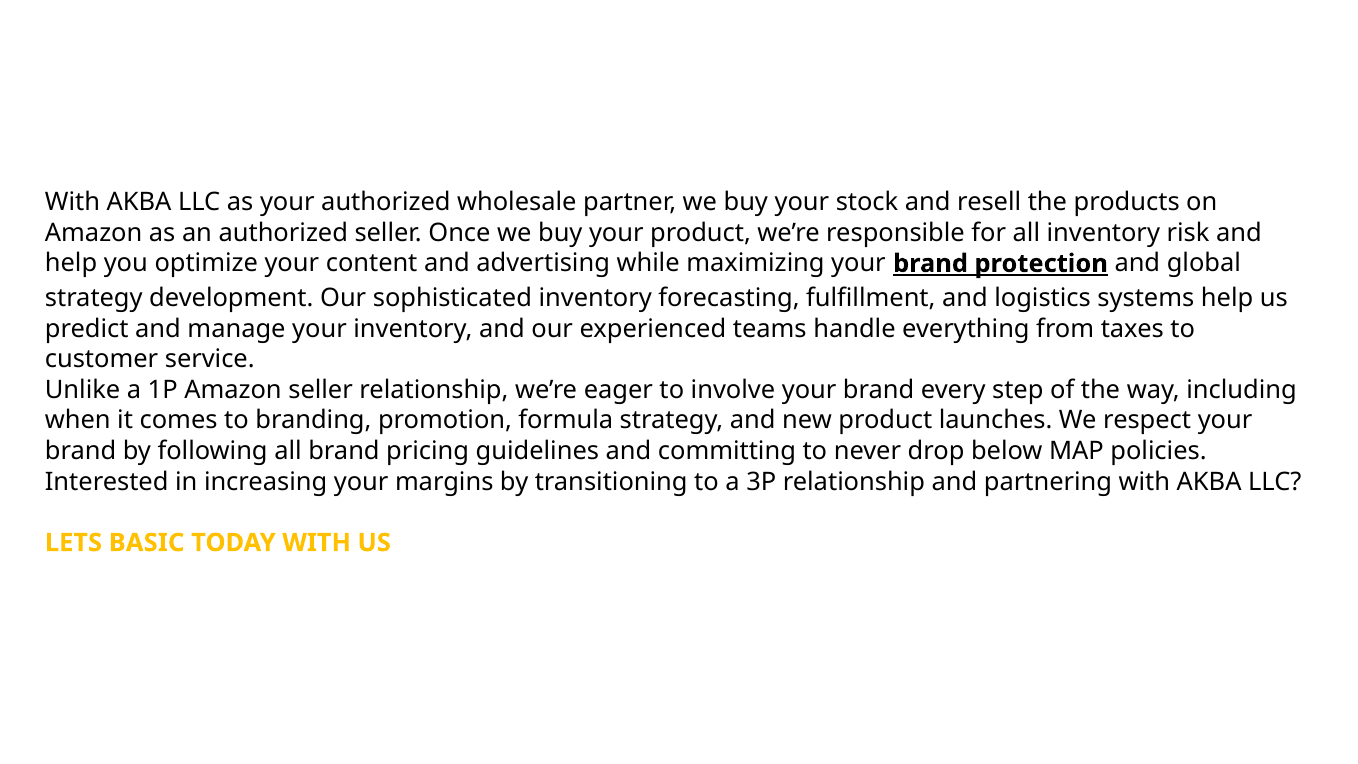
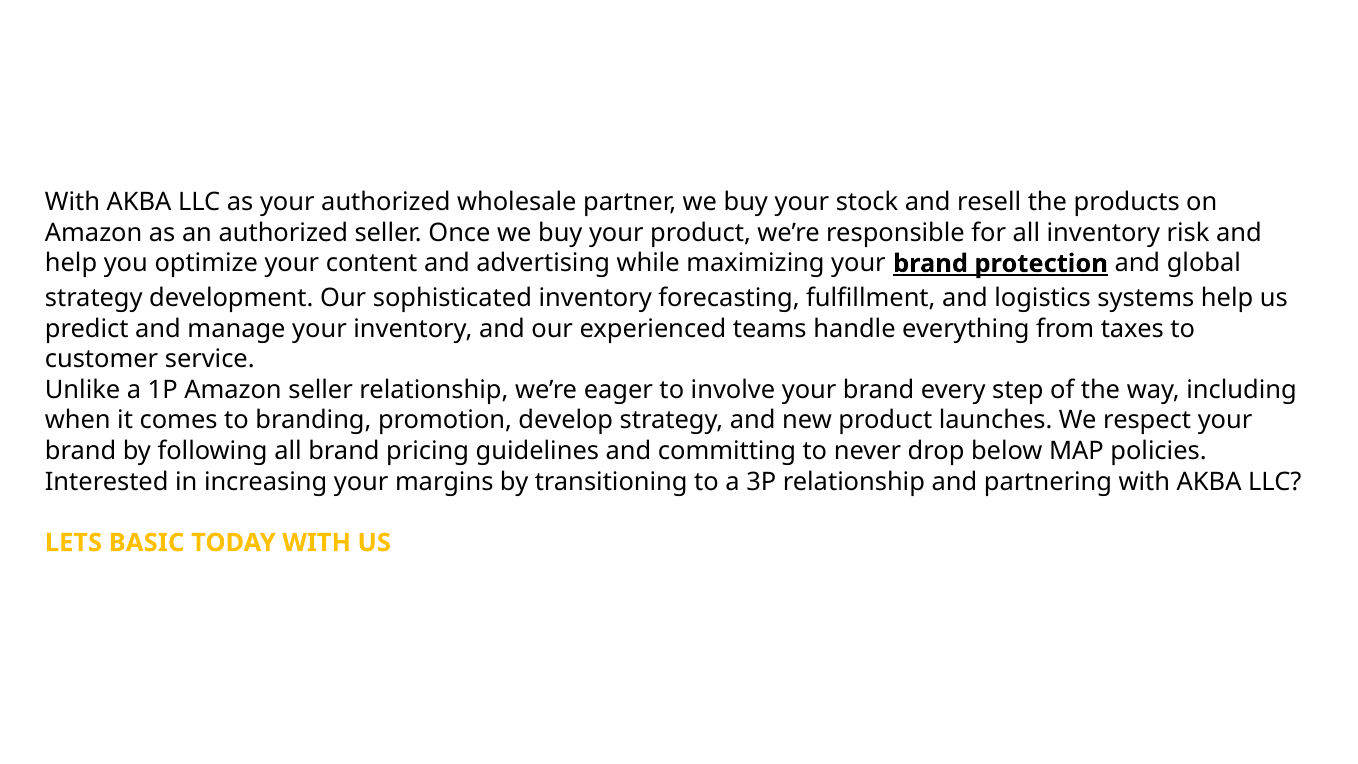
formula: formula -> develop
